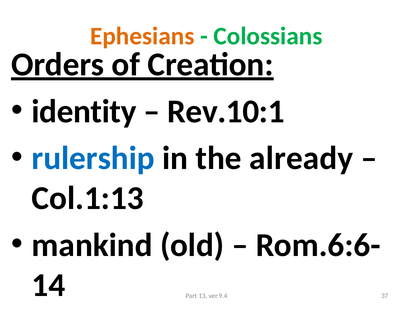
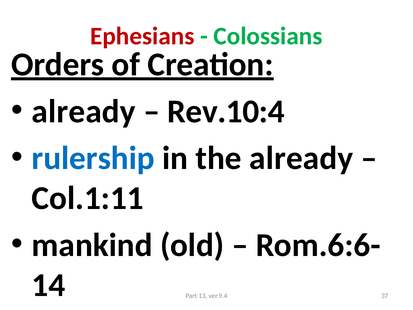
Ephesians colour: orange -> red
identity at (84, 111): identity -> already
Rev.10:1: Rev.10:1 -> Rev.10:4
Col.1:13: Col.1:13 -> Col.1:11
